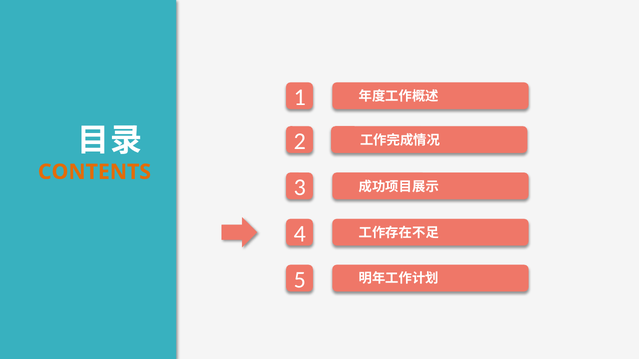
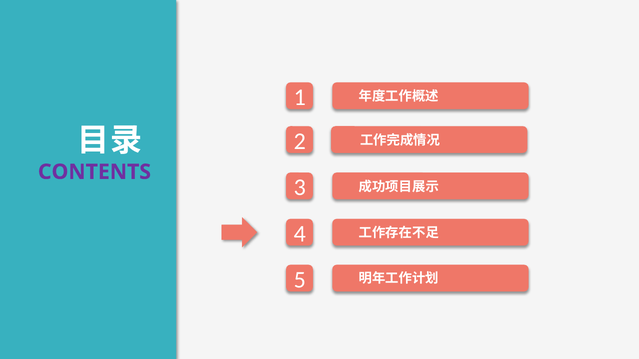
CONTENTS colour: orange -> purple
